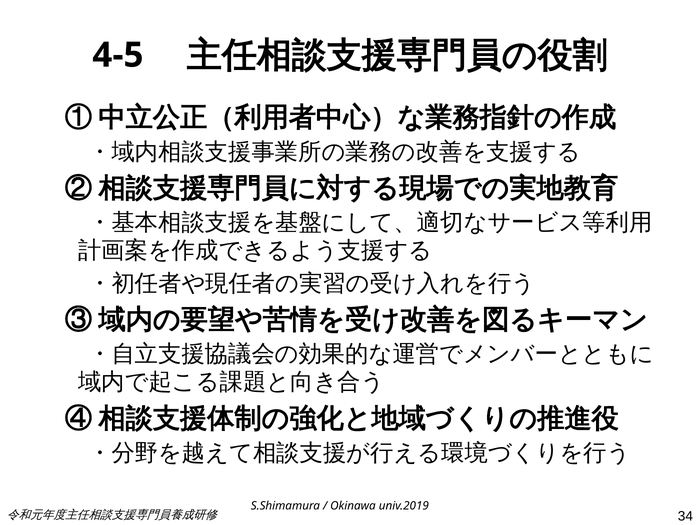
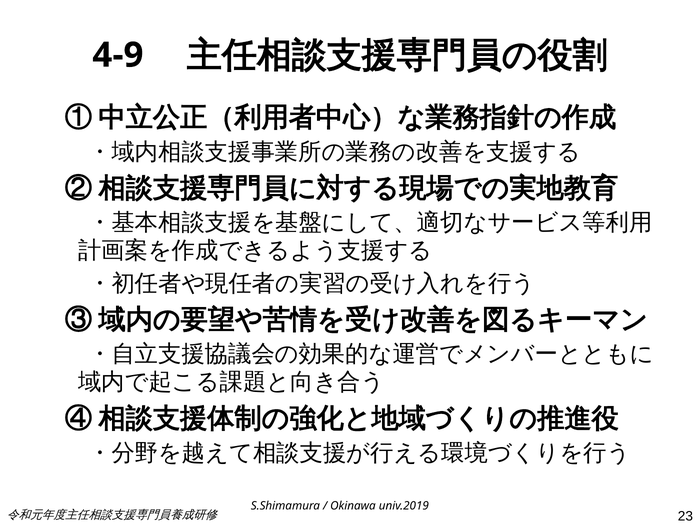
4-5: 4-5 -> 4-9
34: 34 -> 23
